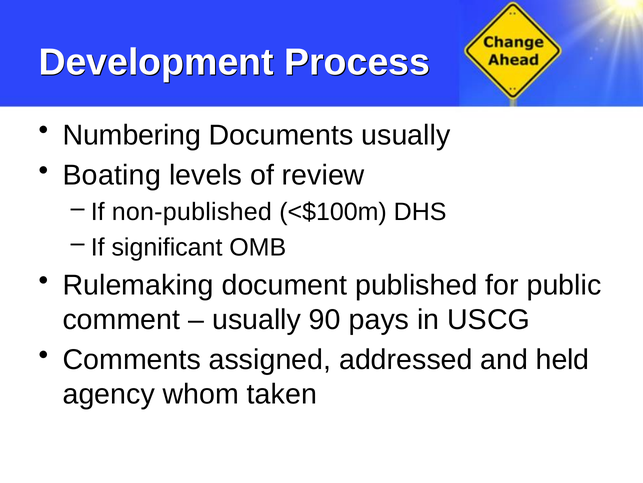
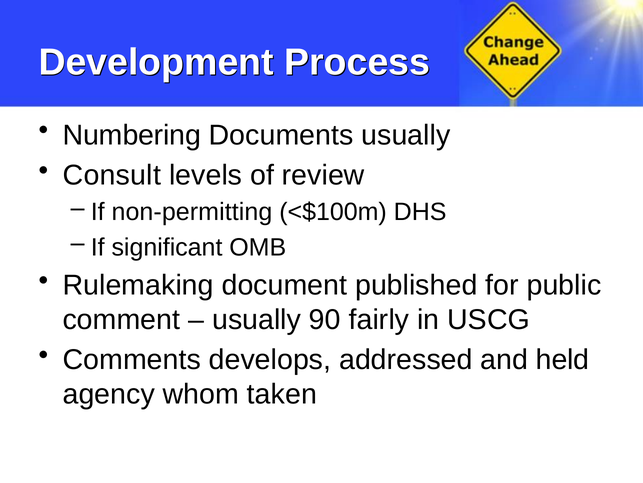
Boating: Boating -> Consult
non-published: non-published -> non-permitting
pays: pays -> fairly
assigned: assigned -> develops
